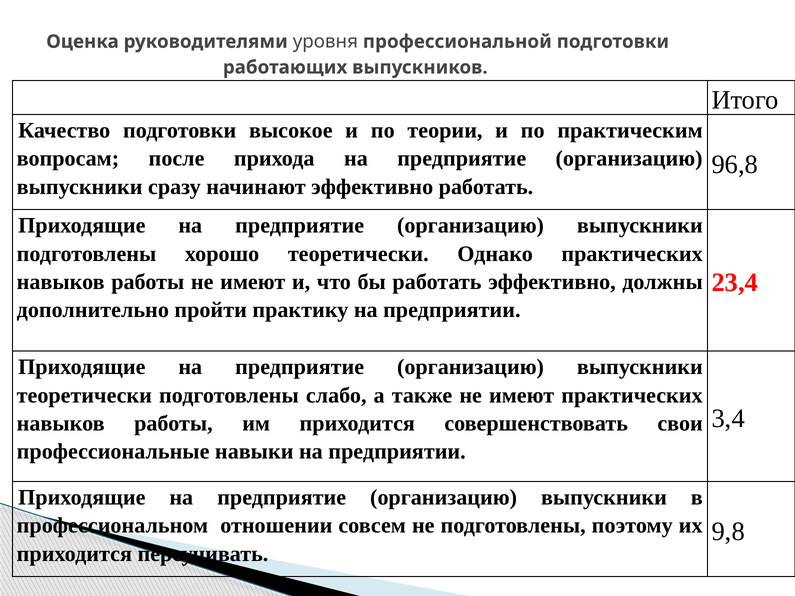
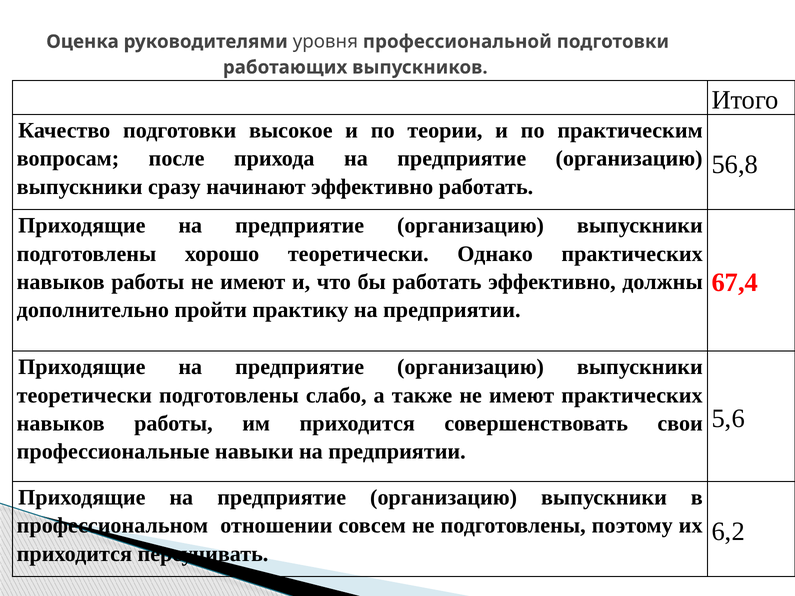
96,8: 96,8 -> 56,8
23,4: 23,4 -> 67,4
3,4: 3,4 -> 5,6
9,8: 9,8 -> 6,2
